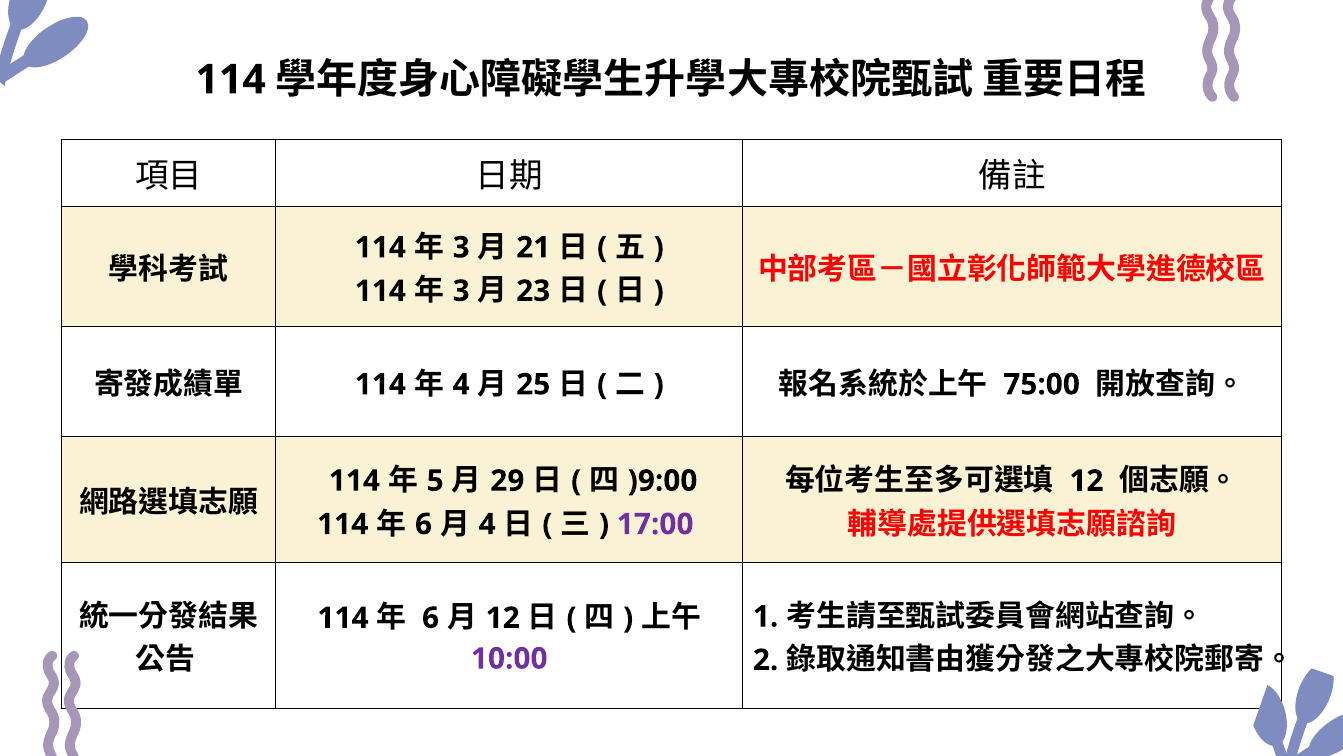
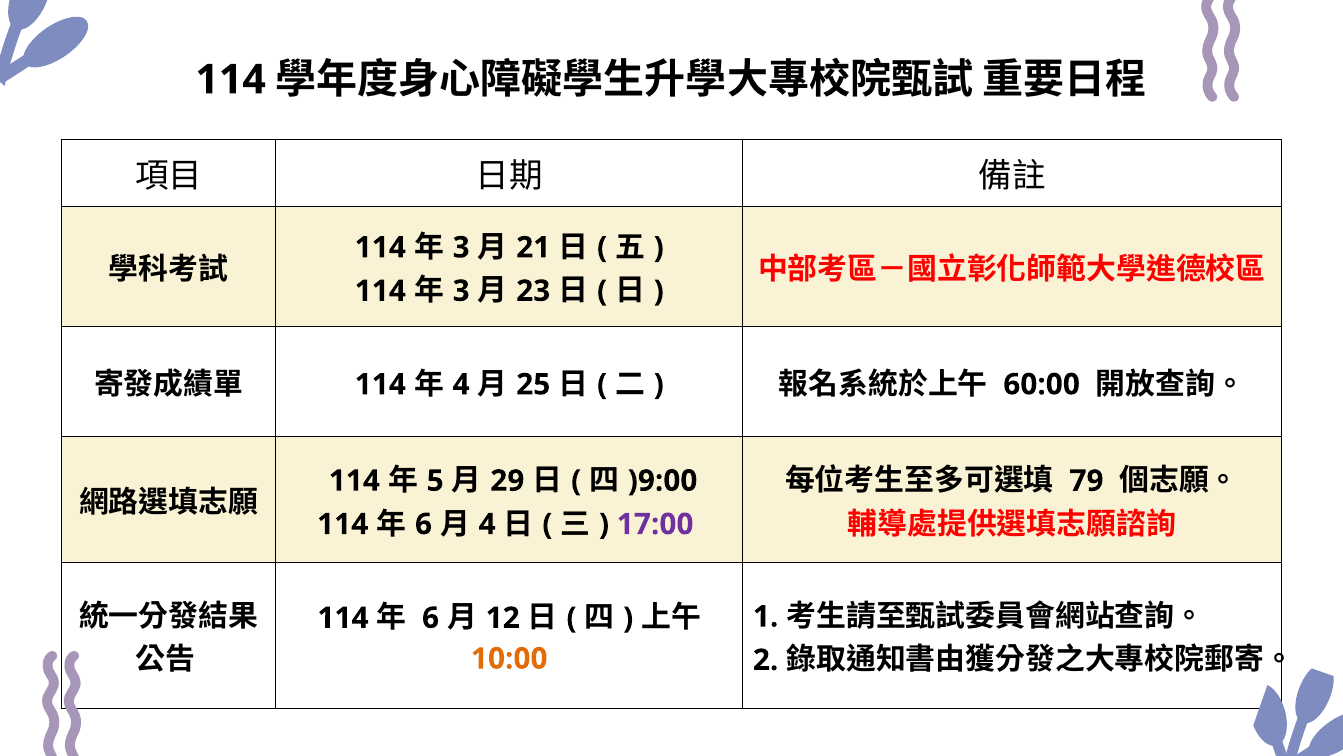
75:00: 75:00 -> 60:00
12 at (1086, 481): 12 -> 79
10:00 colour: purple -> orange
